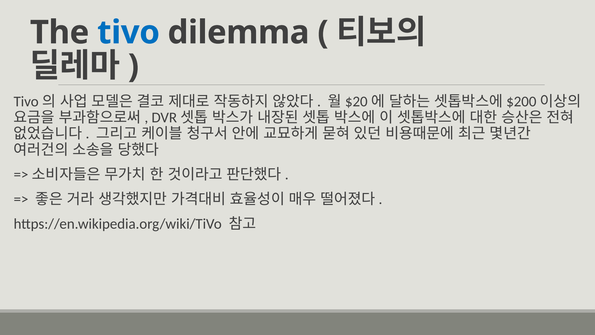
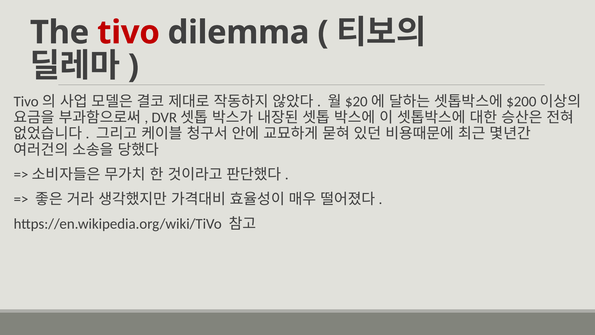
tivo colour: blue -> red
